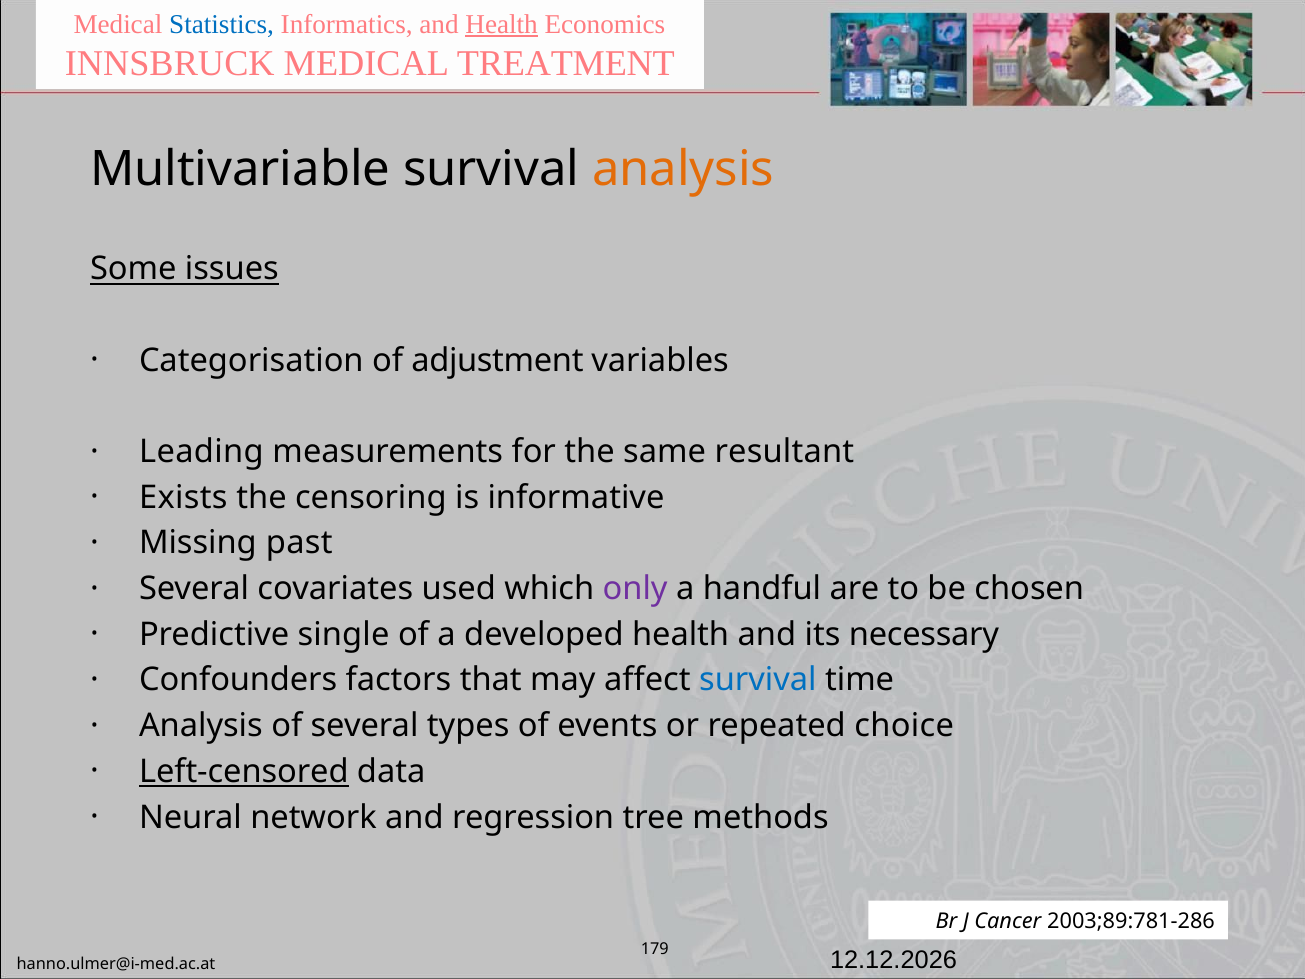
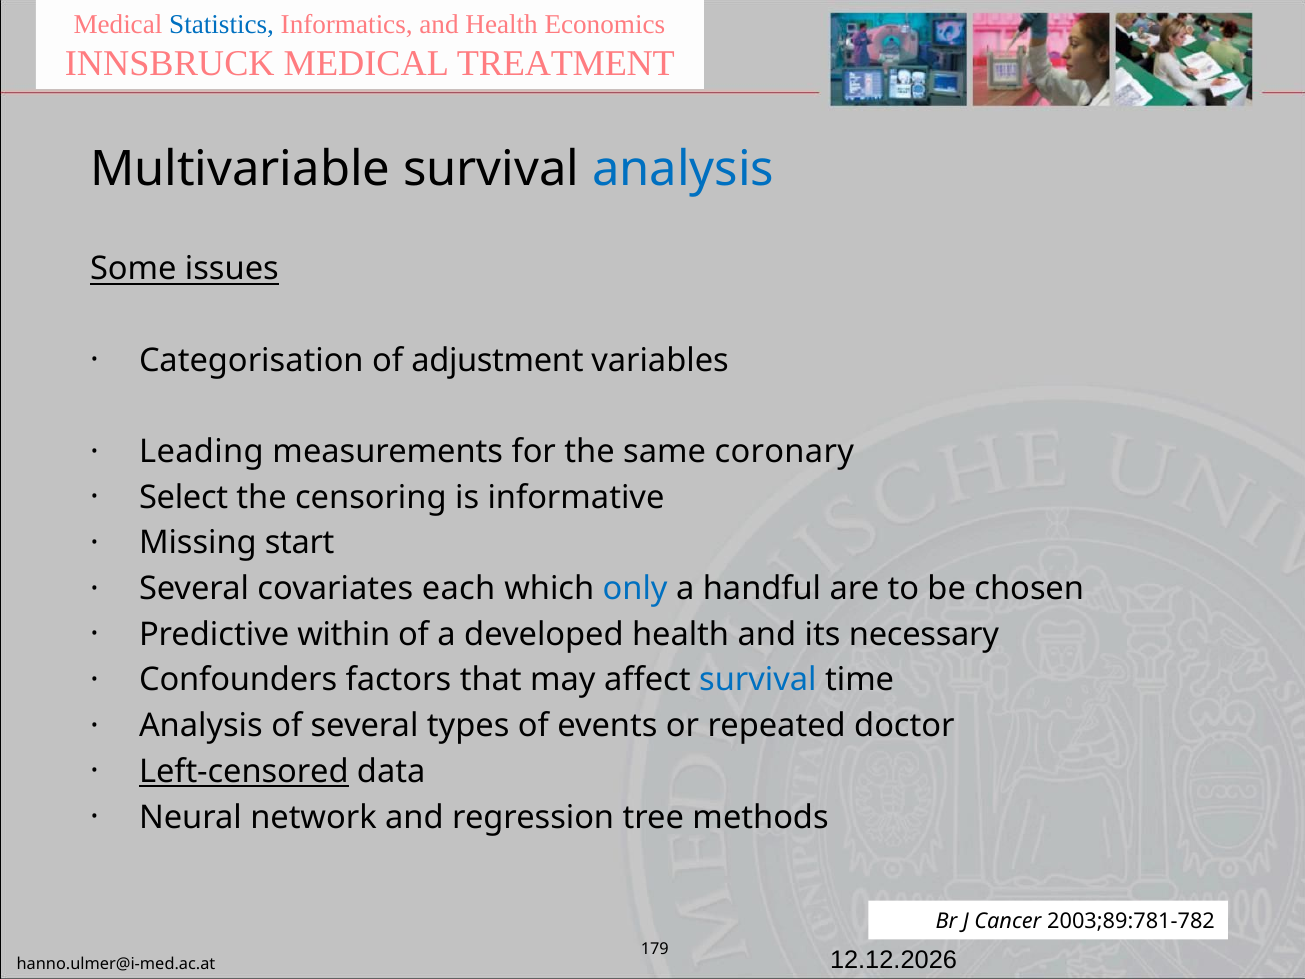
Health at (502, 25) underline: present -> none
analysis at (683, 169) colour: orange -> blue
resultant: resultant -> coronary
Exists: Exists -> Select
past: past -> start
used: used -> each
only colour: purple -> blue
single: single -> within
choice: choice -> doctor
2003;89:781-286: 2003;89:781-286 -> 2003;89:781-782
